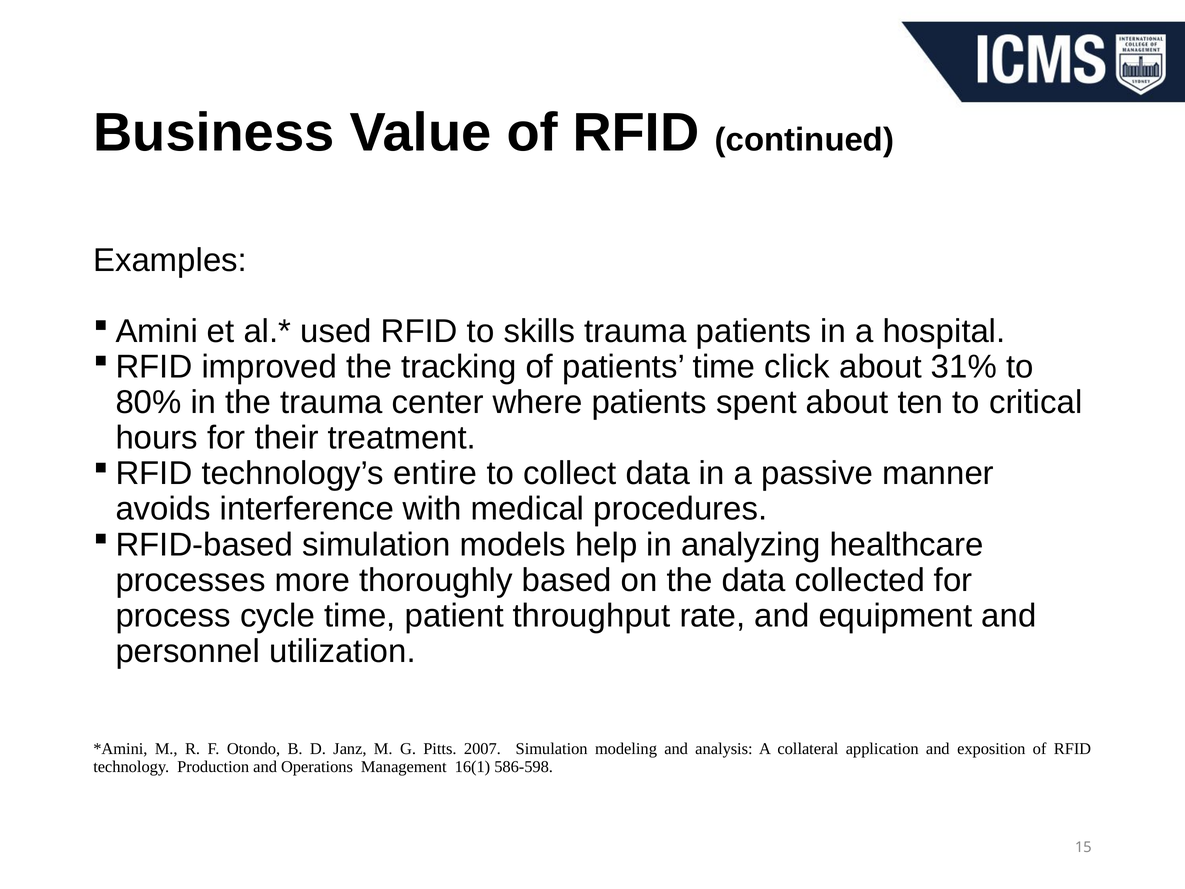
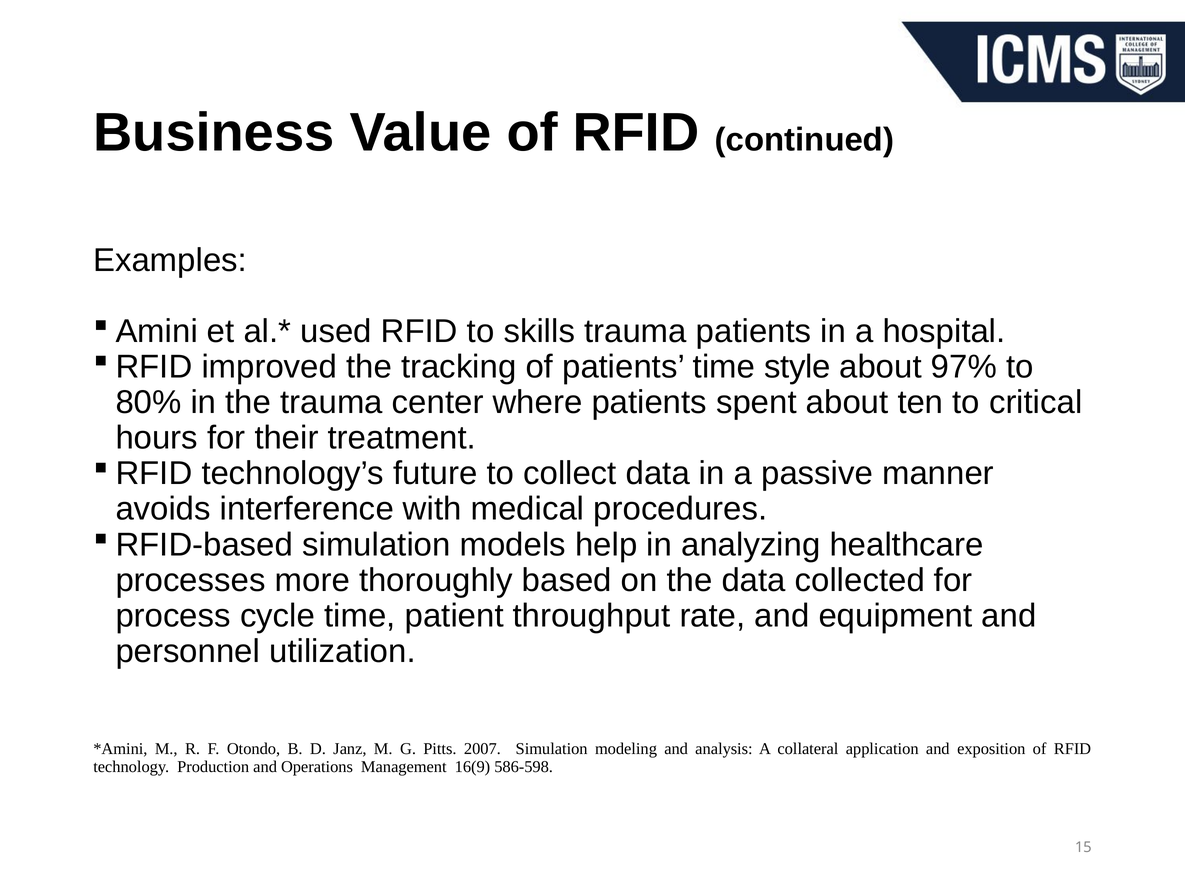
click: click -> style
31%: 31% -> 97%
entire: entire -> future
16(1: 16(1 -> 16(9
